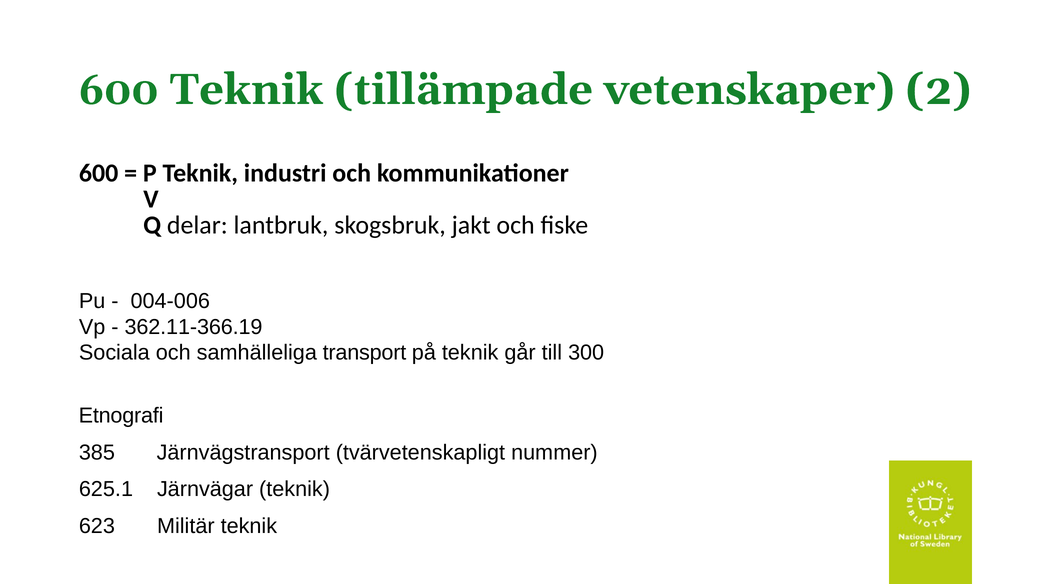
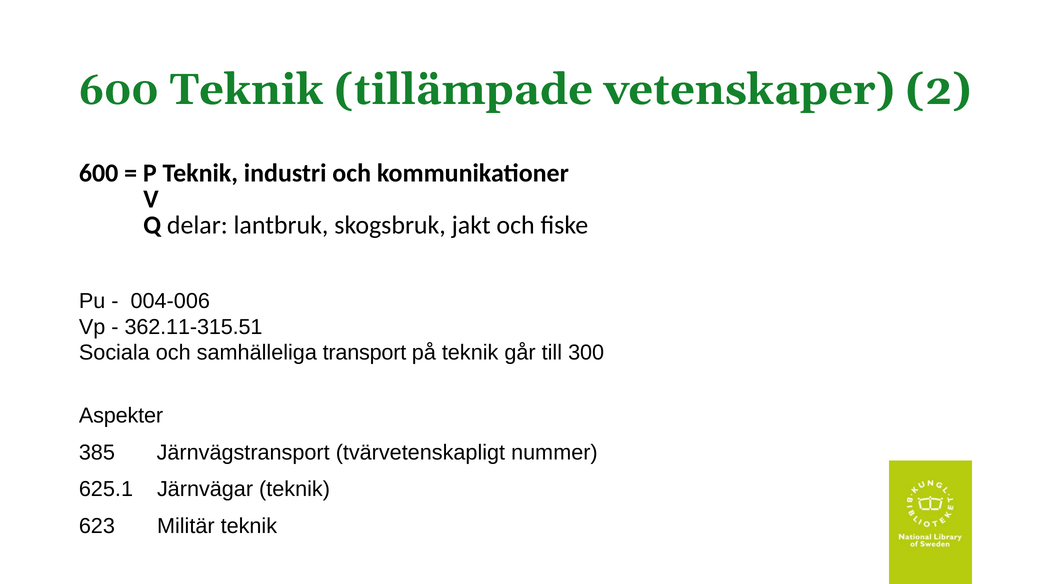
362.11-366.19: 362.11-366.19 -> 362.11-315.51
Etnografi: Etnografi -> Aspekter
